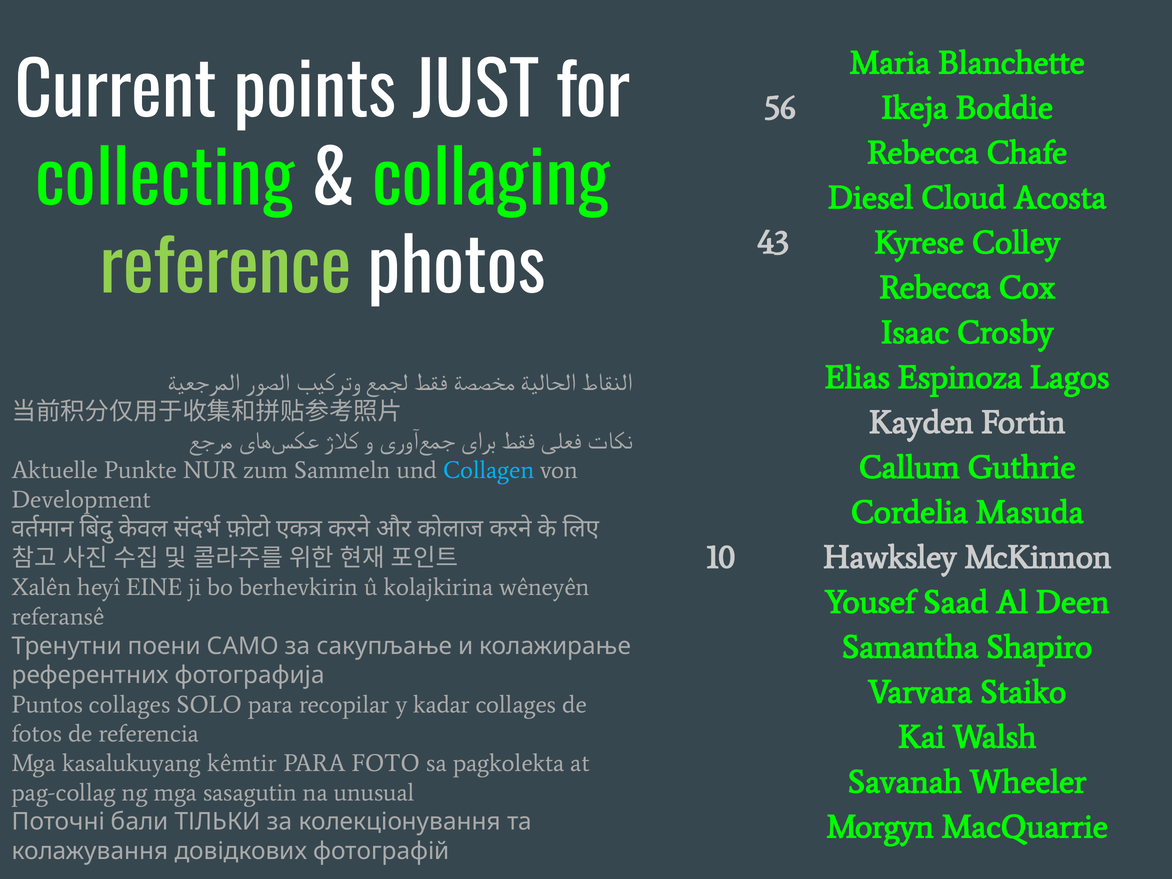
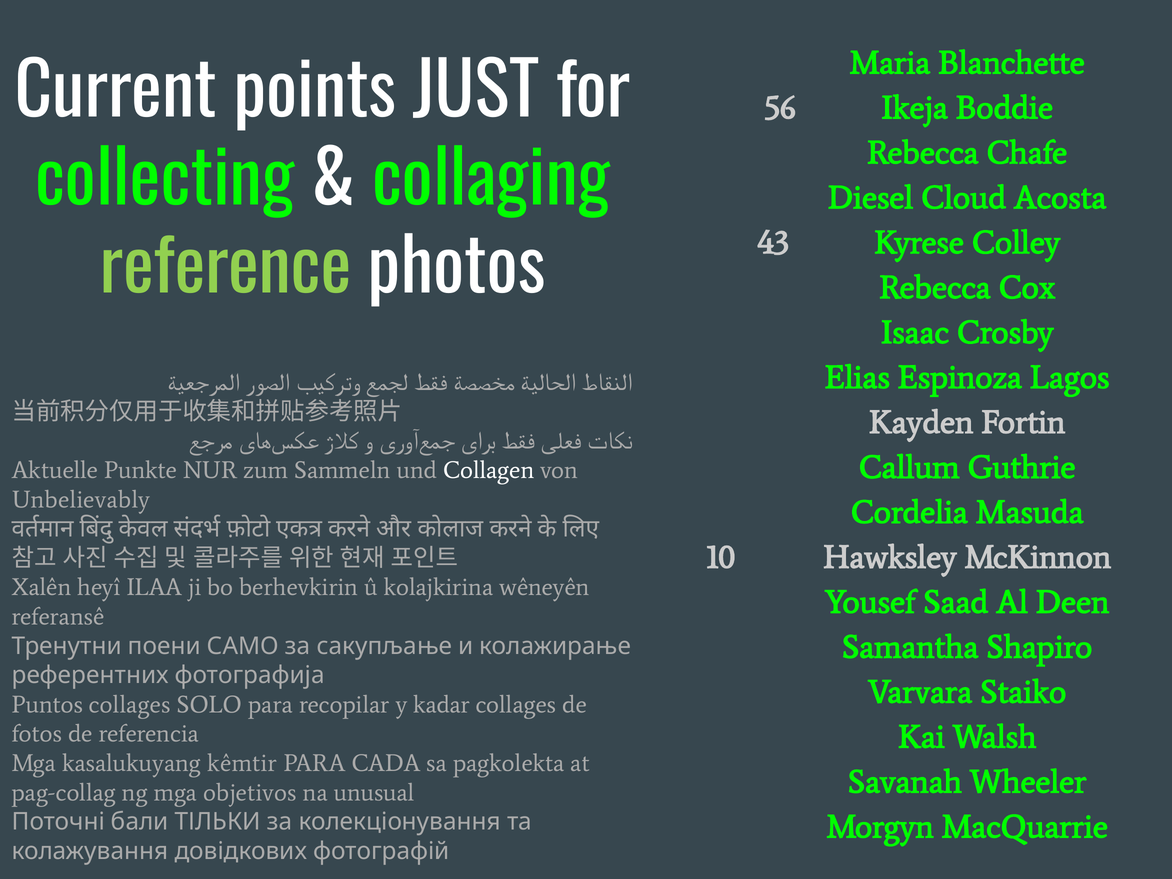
Collagen colour: light blue -> white
Development: Development -> Unbelievably
EINE: EINE -> ILAA
FOTO: FOTO -> CADA
sasagutin: sasagutin -> objetivos
